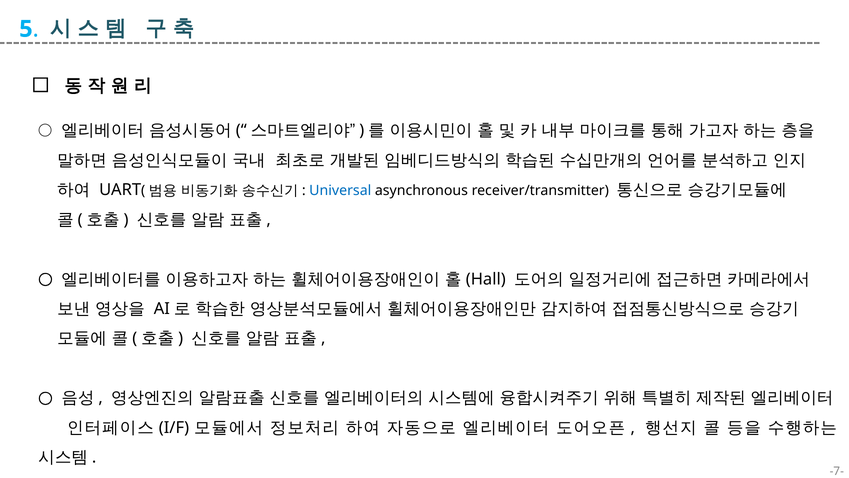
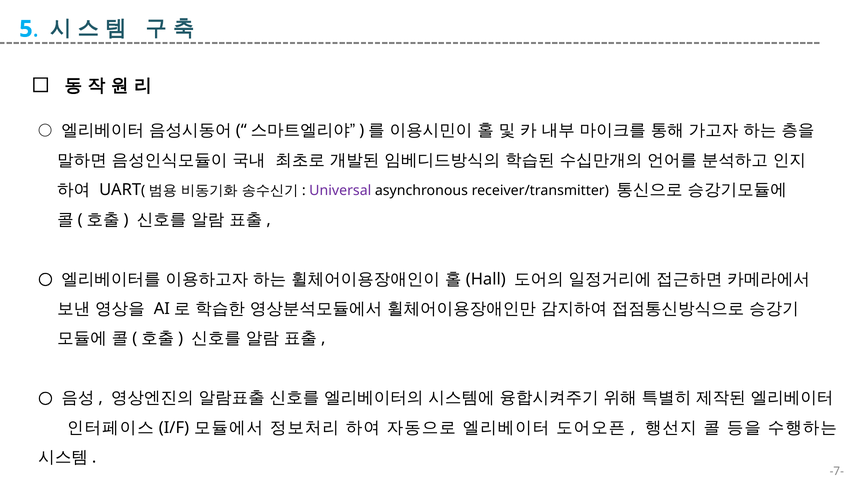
Universal colour: blue -> purple
